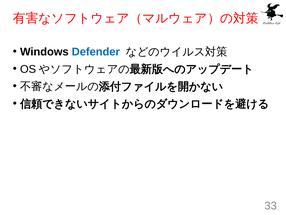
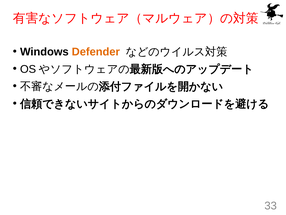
Defender colour: blue -> orange
